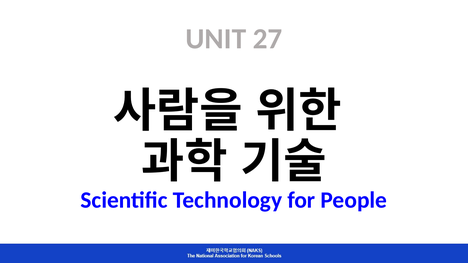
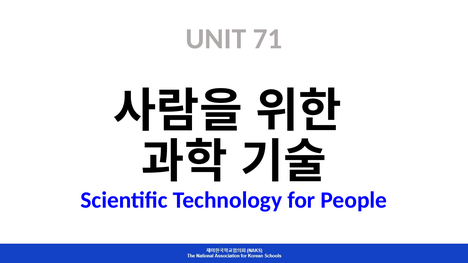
27: 27 -> 71
